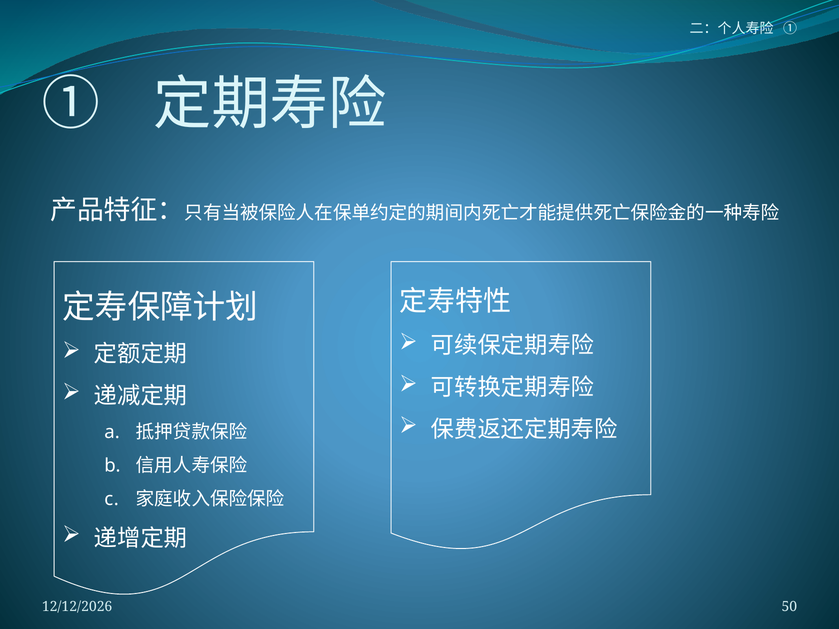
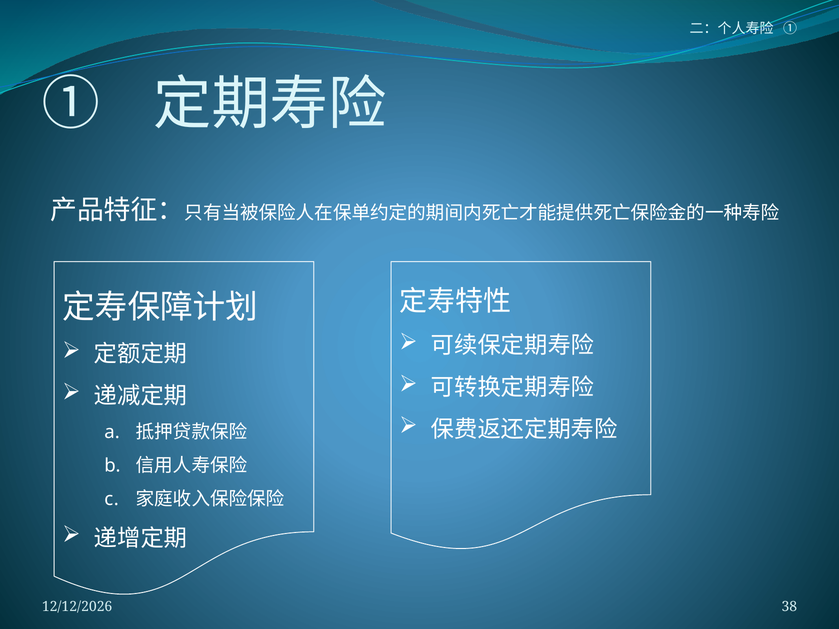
50: 50 -> 38
